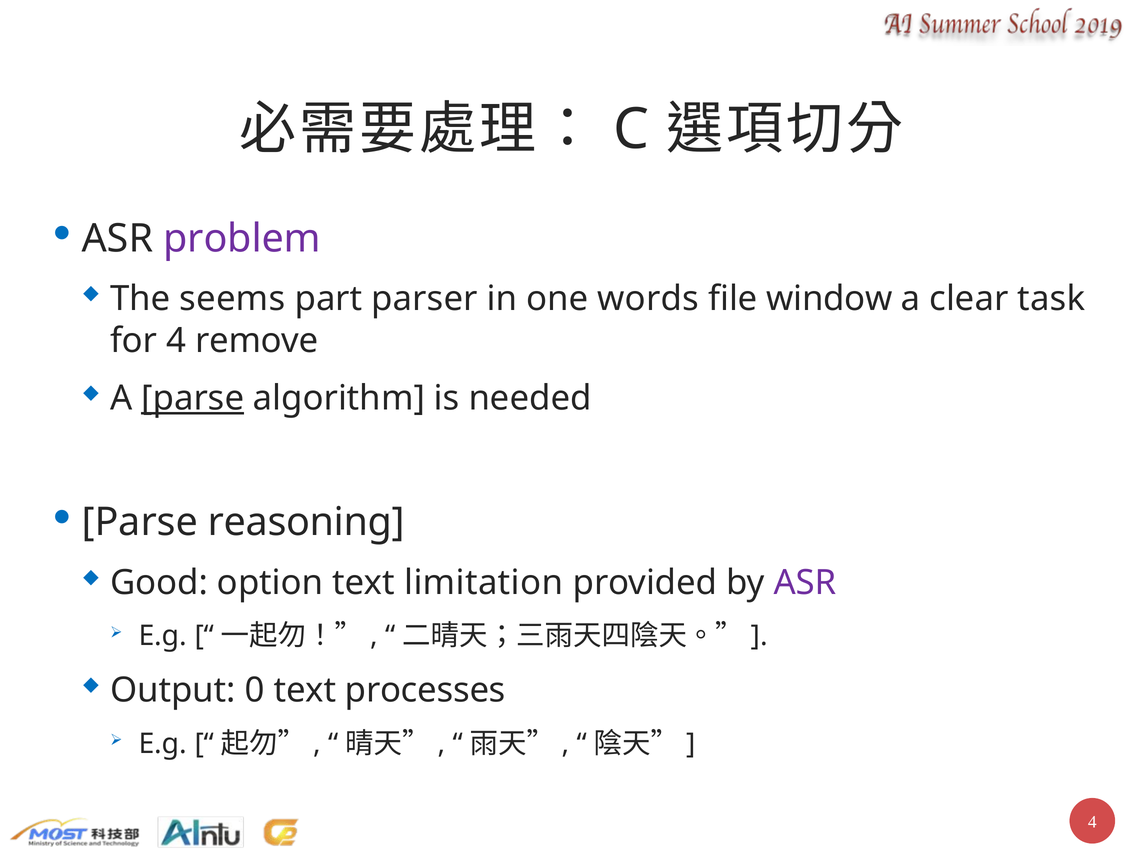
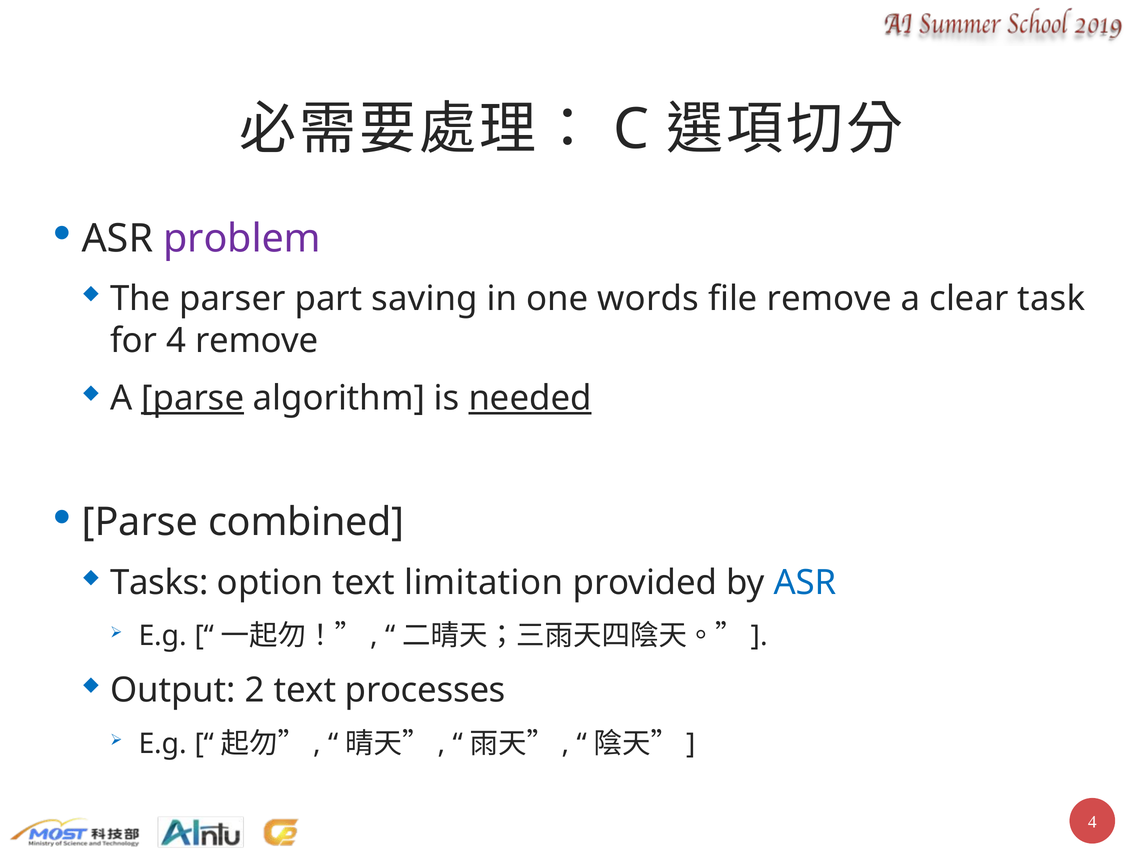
seems: seems -> parser
parser: parser -> saving
file window: window -> remove
needed underline: none -> present
reasoning: reasoning -> combined
Good: Good -> Tasks
ASR colour: purple -> blue
0: 0 -> 2
